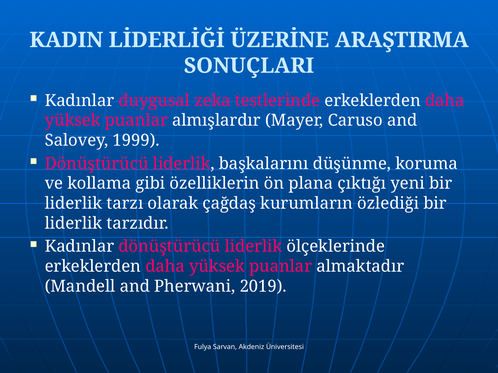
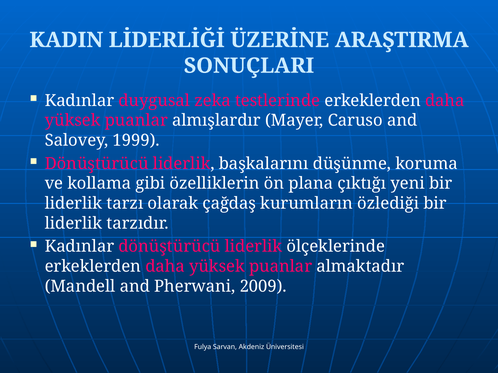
2019: 2019 -> 2009
